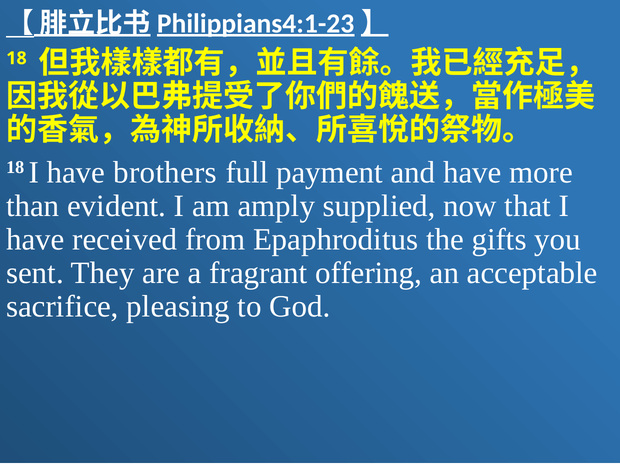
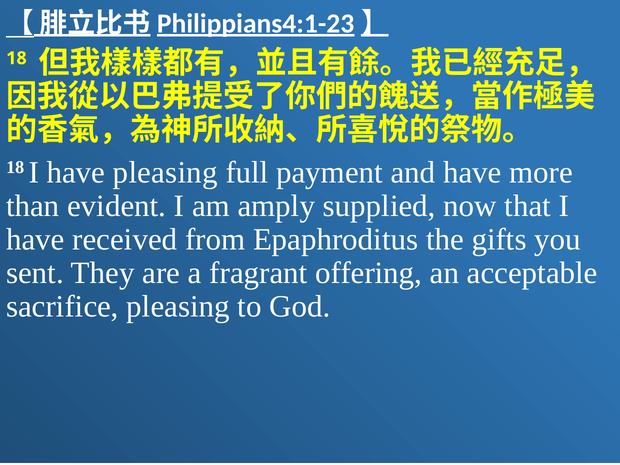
have brothers: brothers -> pleasing
